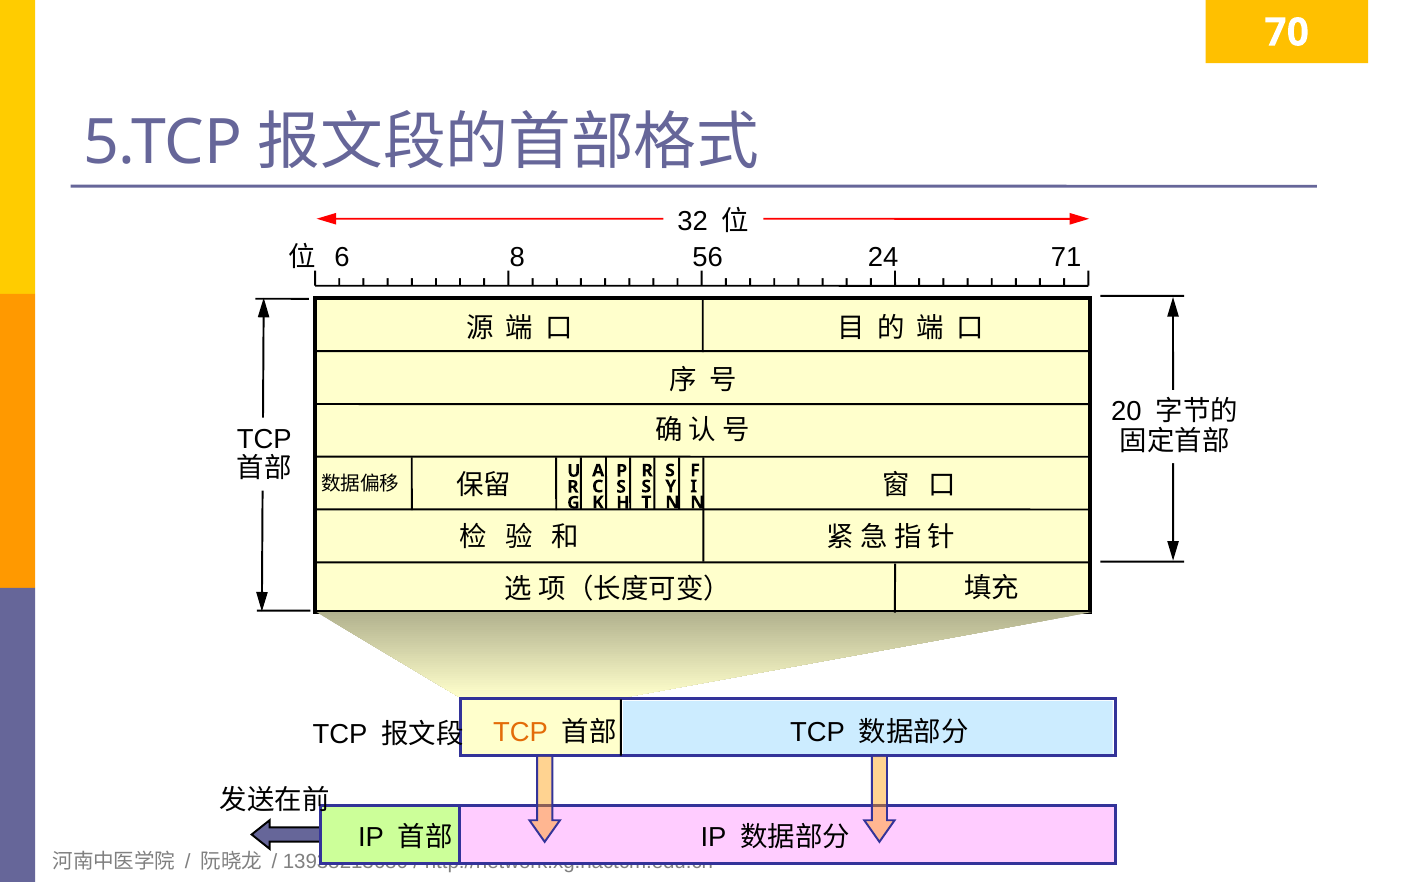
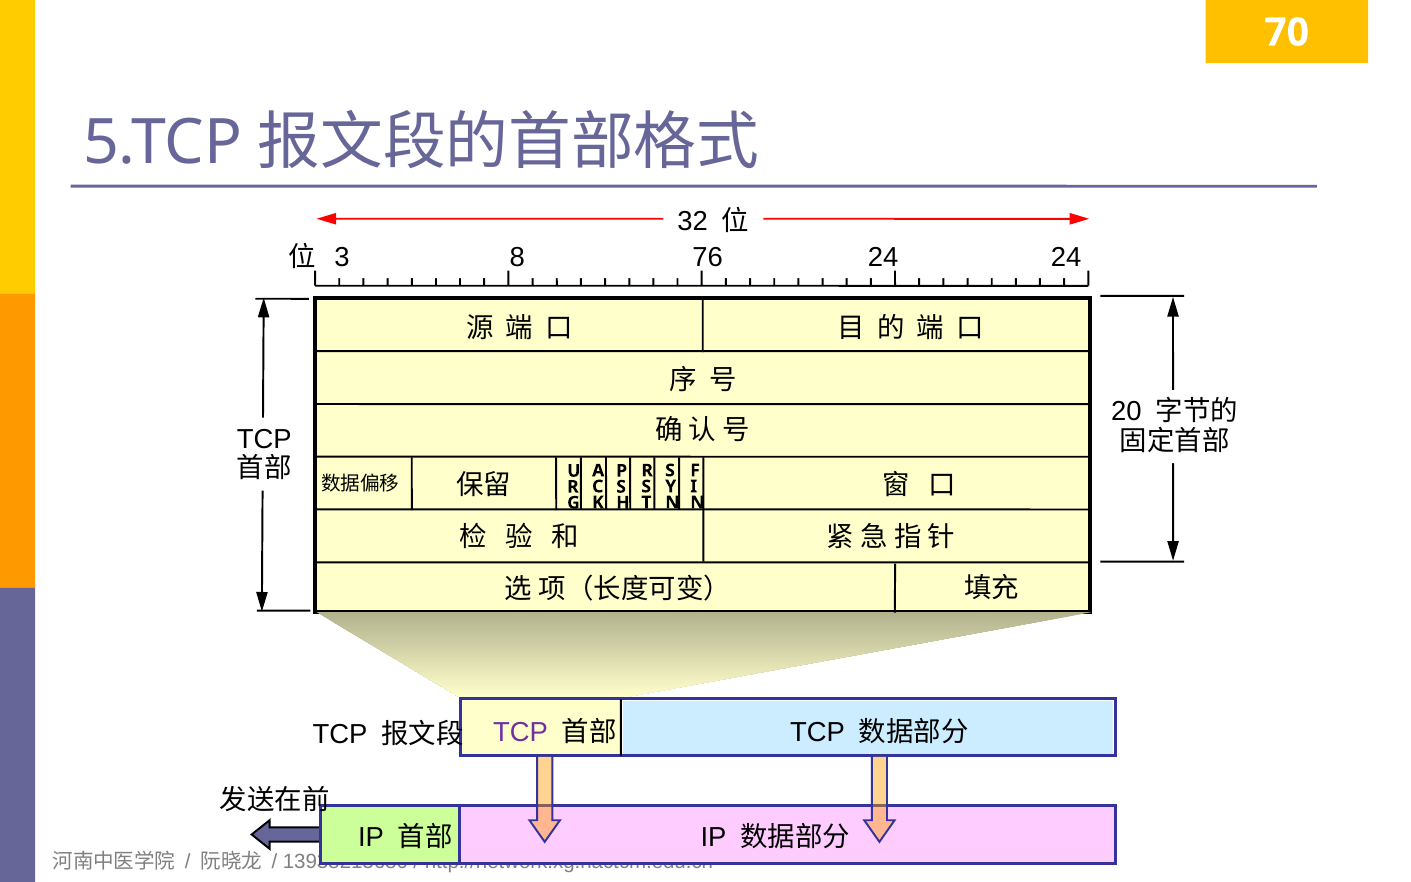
6: 6 -> 3
56: 56 -> 76
24 71: 71 -> 24
TCP at (521, 732) colour: orange -> purple
